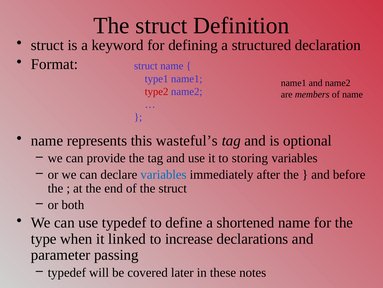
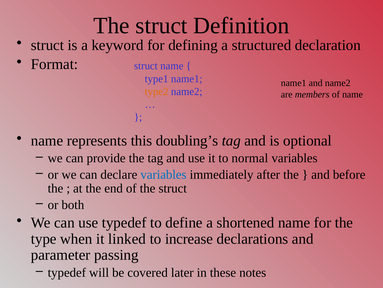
type2 colour: red -> orange
wasteful’s: wasteful’s -> doubling’s
storing: storing -> normal
